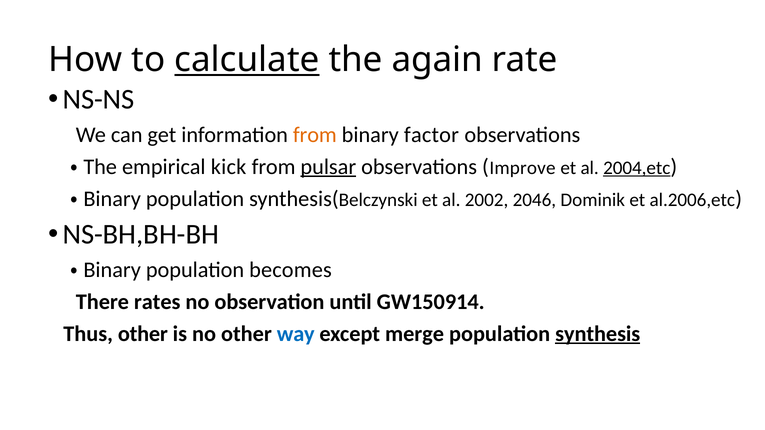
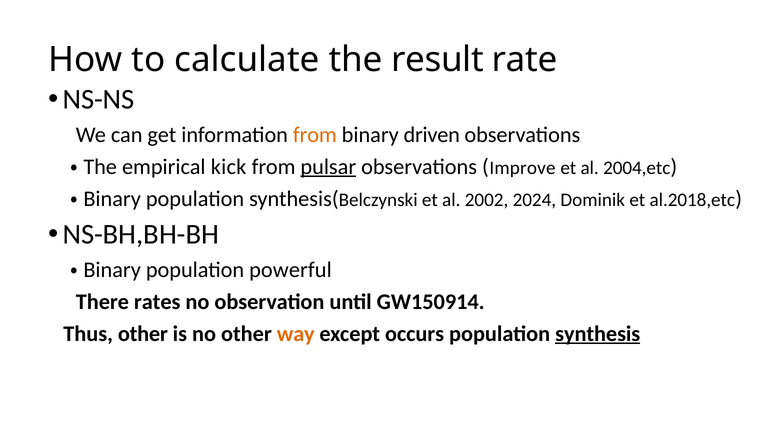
calculate underline: present -> none
again: again -> result
factor: factor -> driven
2004,etc underline: present -> none
2046: 2046 -> 2024
al.2006,etc: al.2006,etc -> al.2018,etc
becomes: becomes -> powerful
way colour: blue -> orange
merge: merge -> occurs
